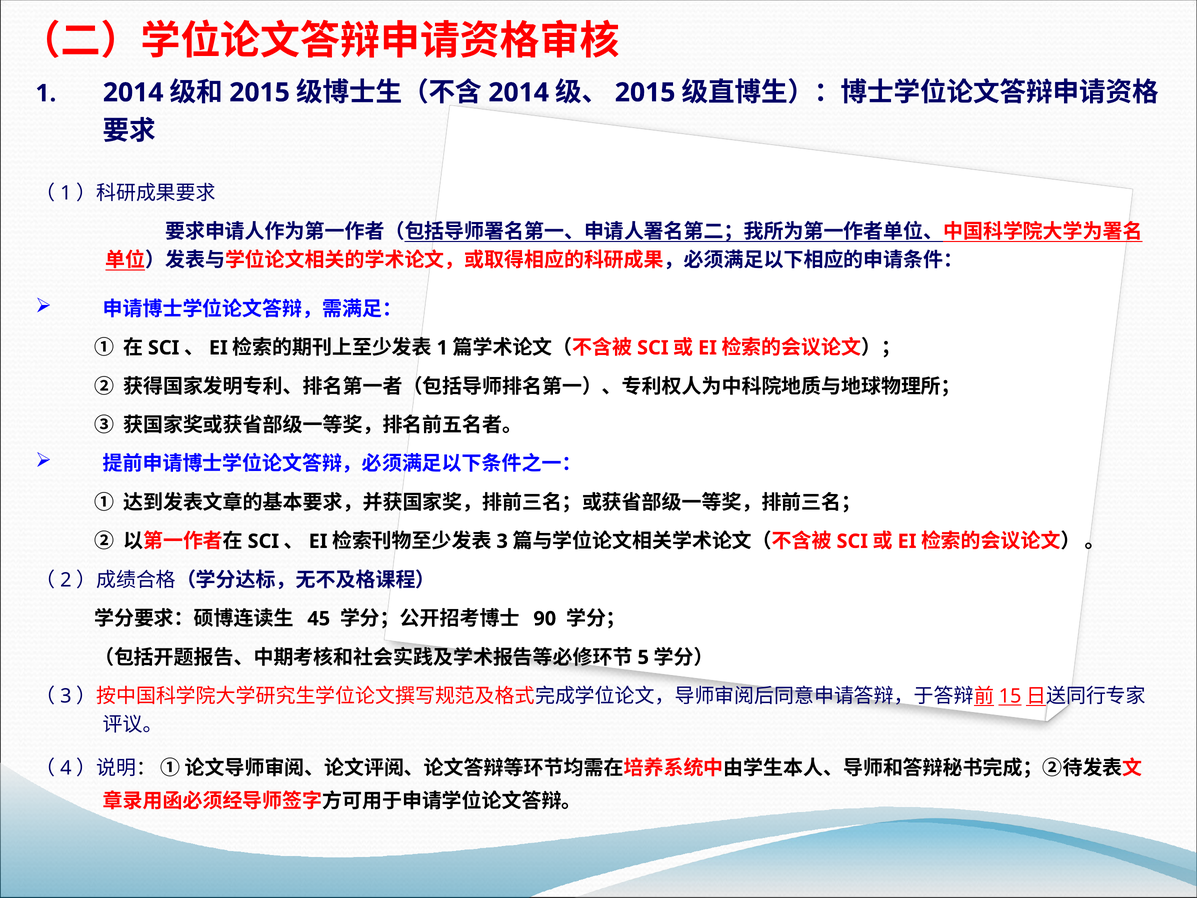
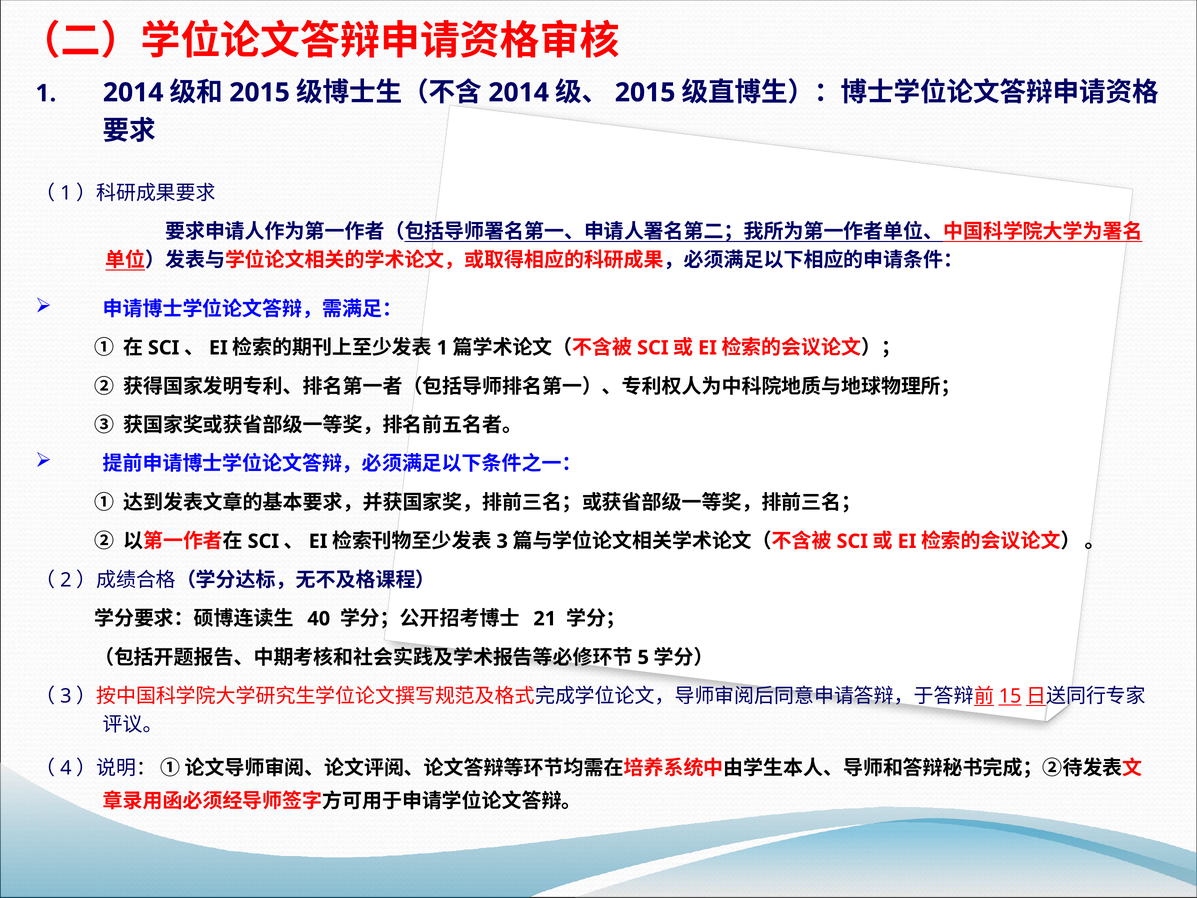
45: 45 -> 40
90: 90 -> 21
